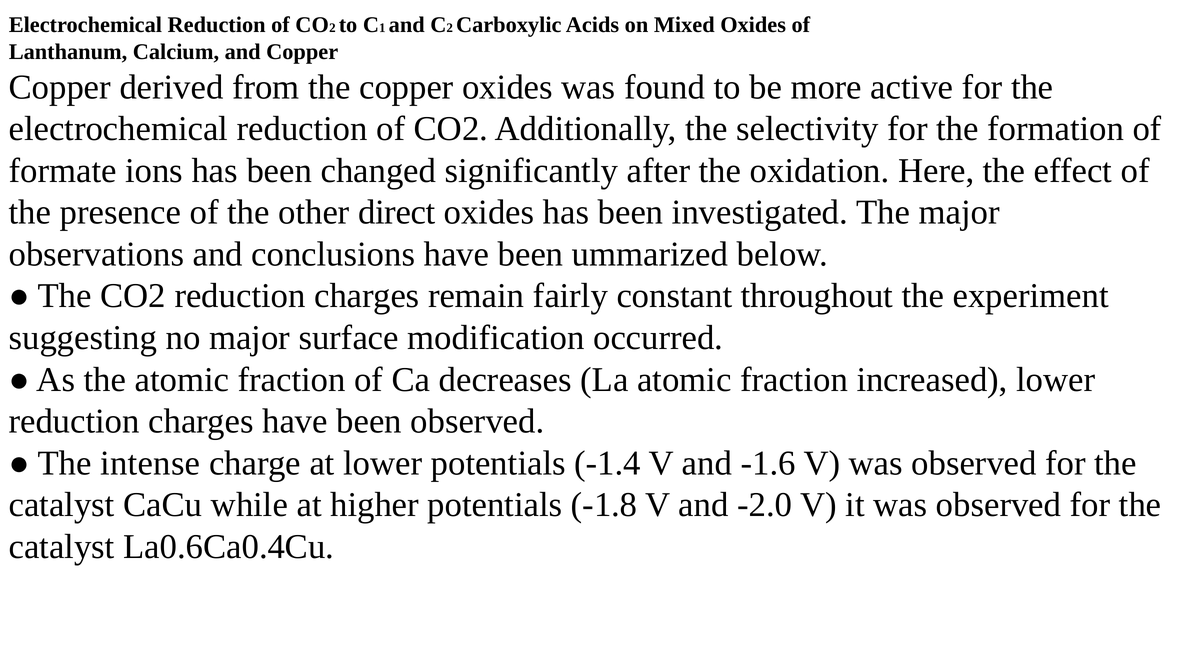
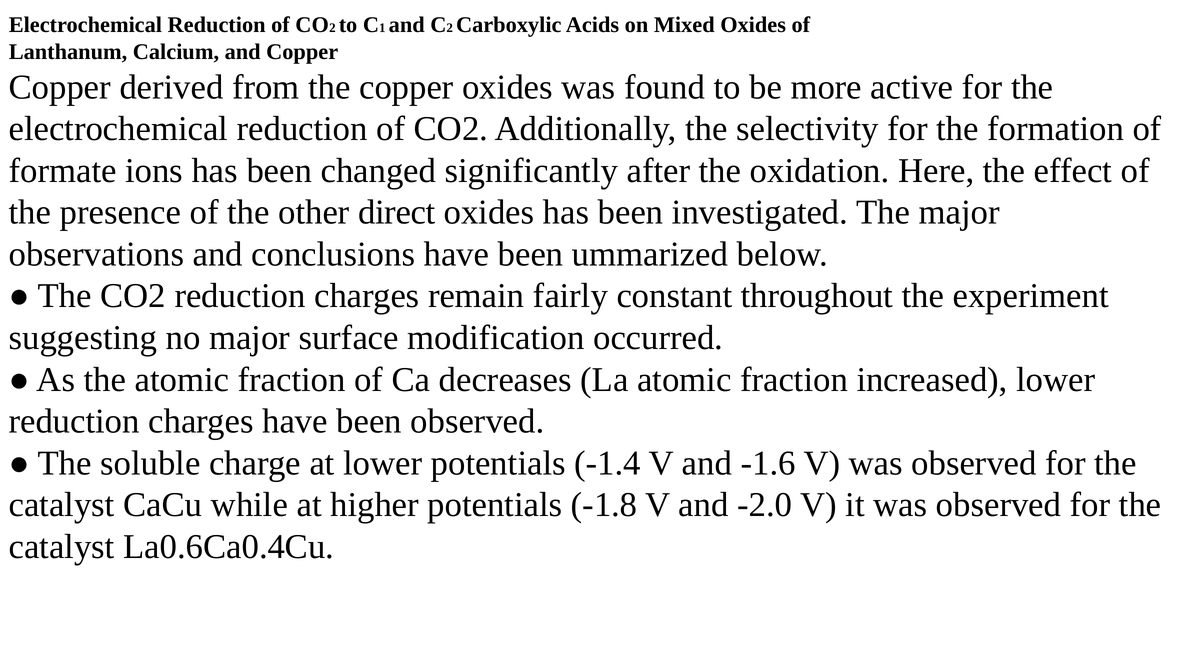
intense: intense -> soluble
